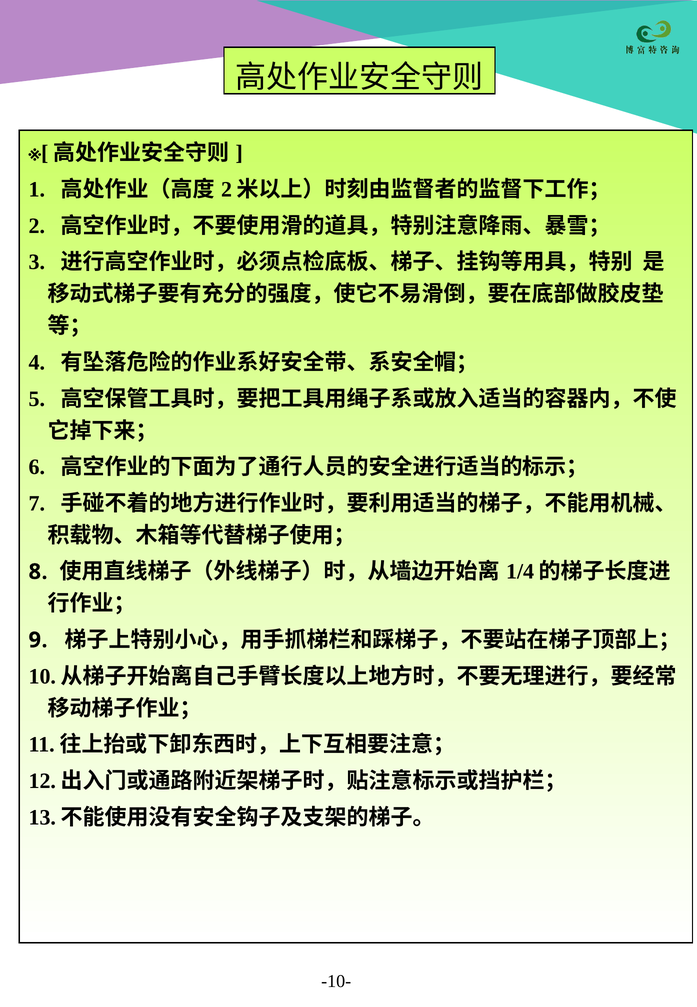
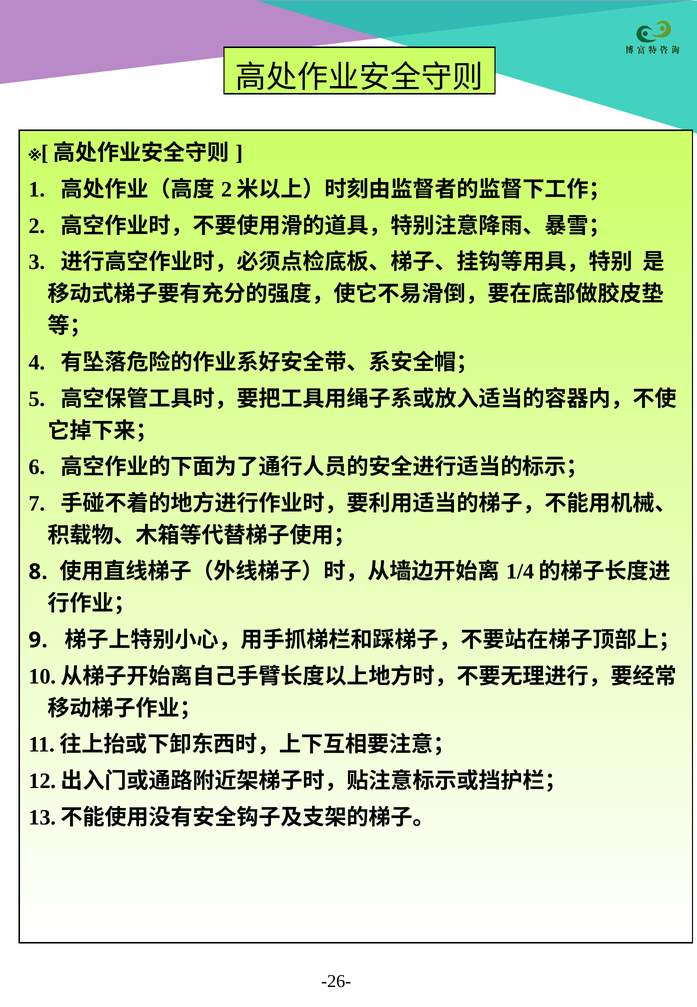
-10-: -10- -> -26-
